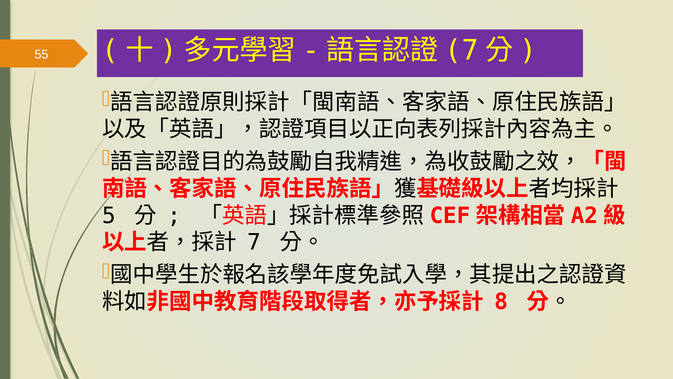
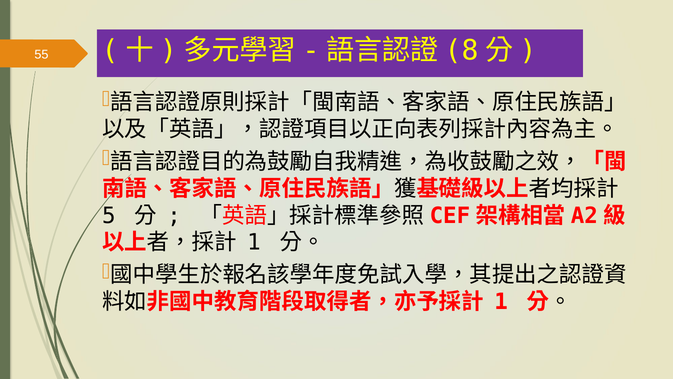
7 at (462, 51): 7 -> 8
7 at (254, 242): 7 -> 1
8 at (501, 301): 8 -> 1
